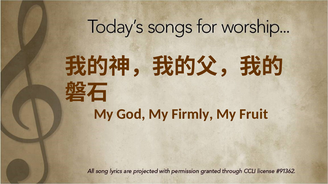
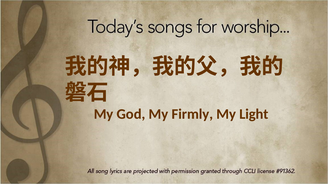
Fruit: Fruit -> Light
